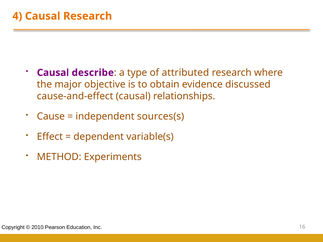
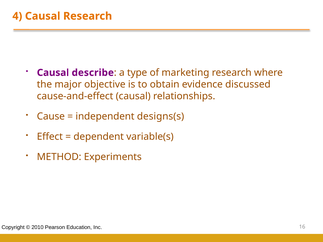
attributed: attributed -> marketing
sources(s: sources(s -> designs(s
